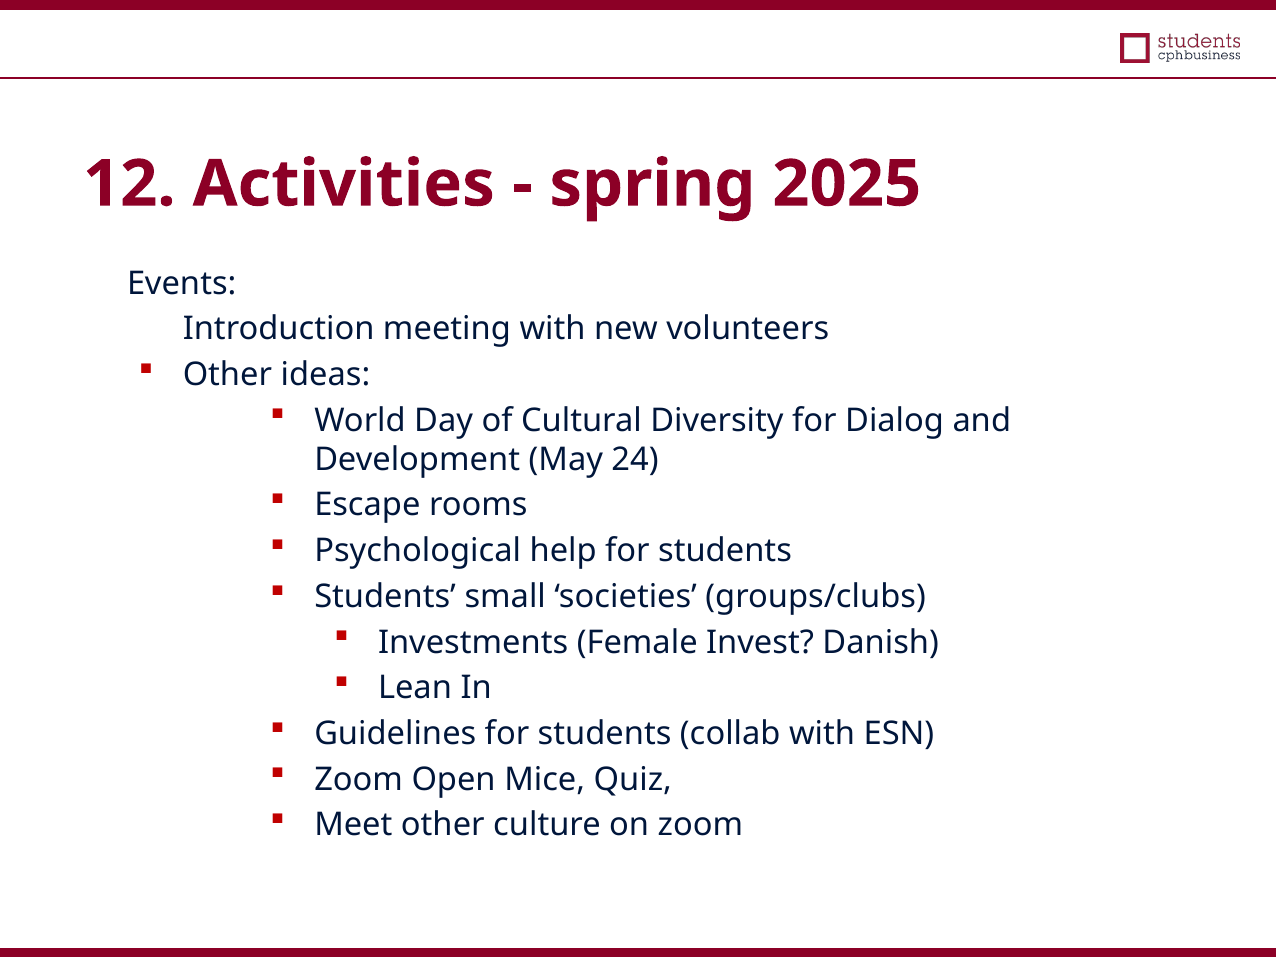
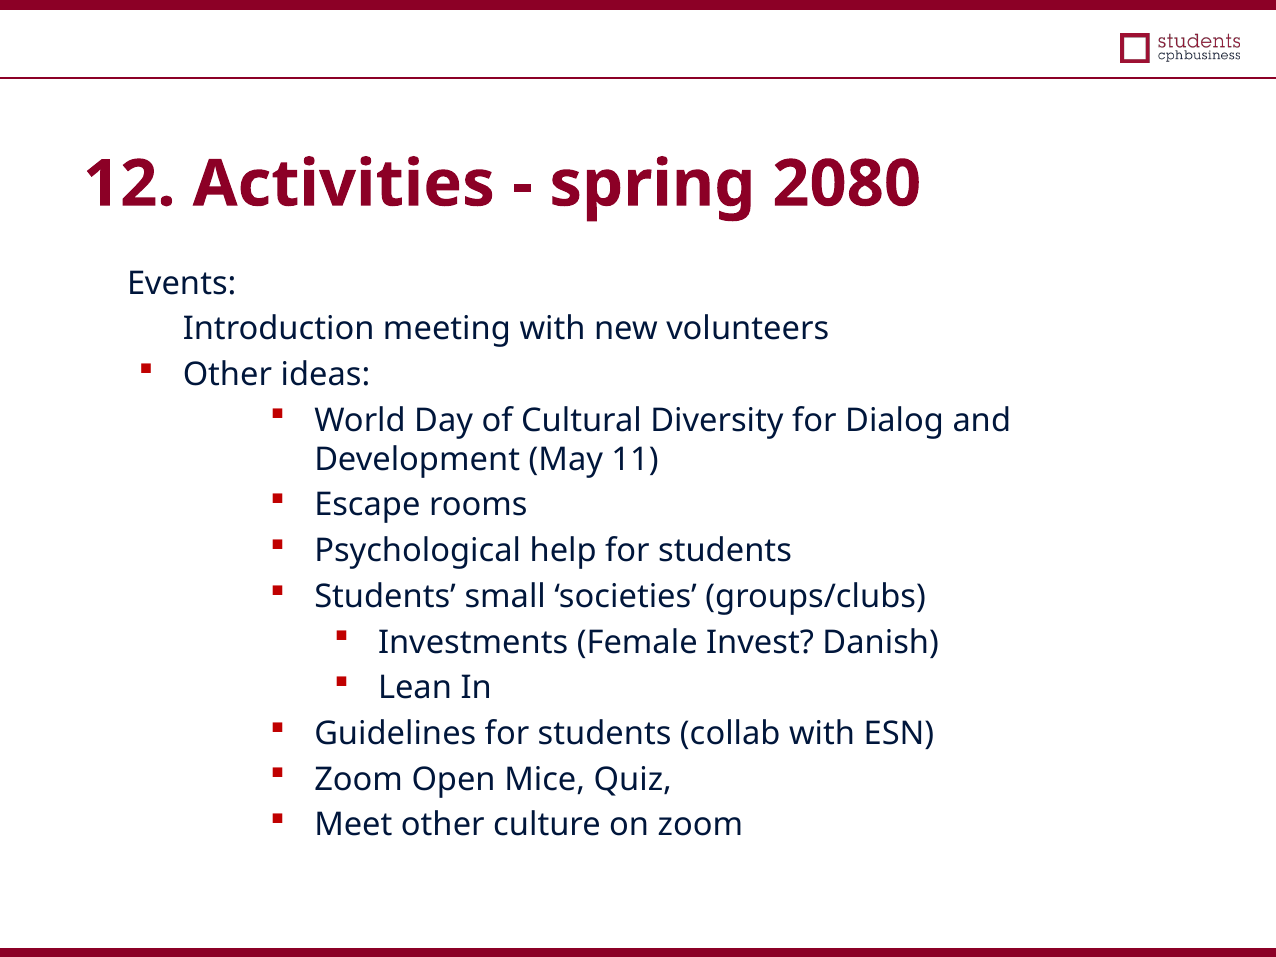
2025: 2025 -> 2080
24: 24 -> 11
